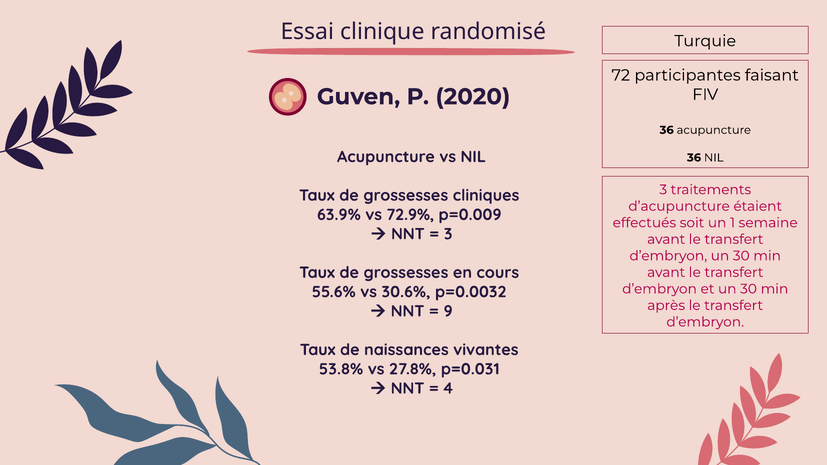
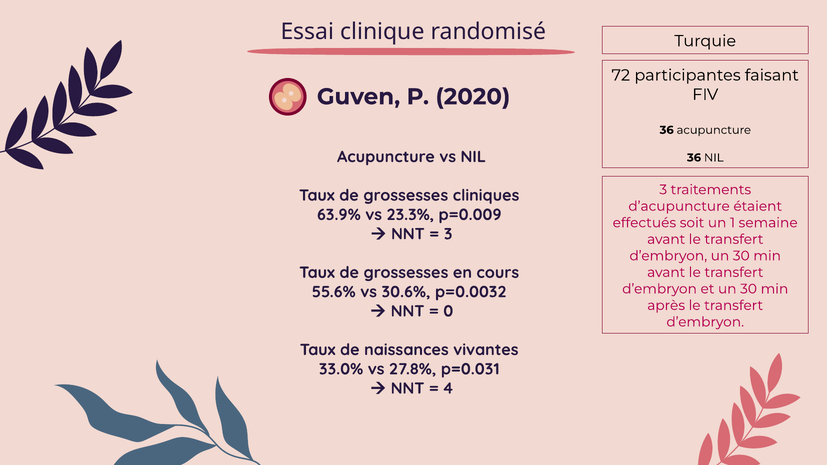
72.9%: 72.9% -> 23.3%
9: 9 -> 0
53.8%: 53.8% -> 33.0%
